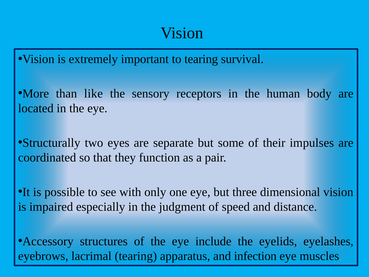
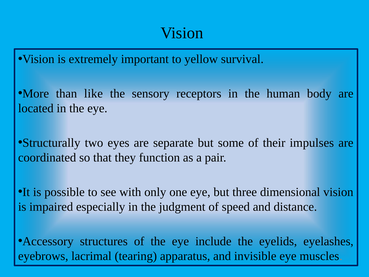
to tearing: tearing -> yellow
infection: infection -> invisible
